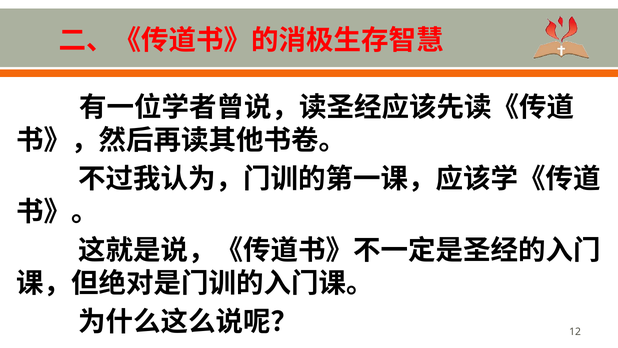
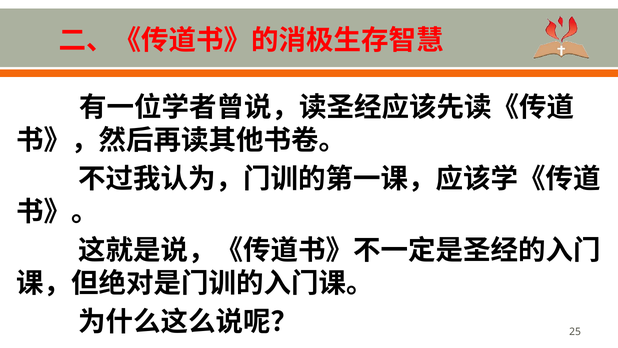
12: 12 -> 25
